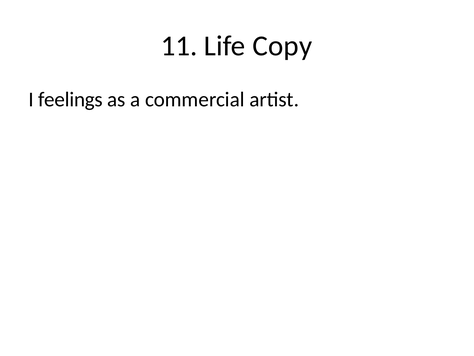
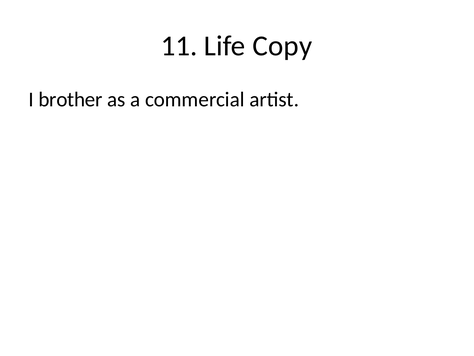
feelings: feelings -> brother
